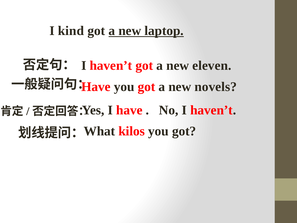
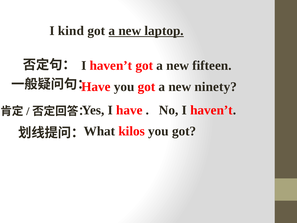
eleven: eleven -> fifteen
novels: novels -> ninety
